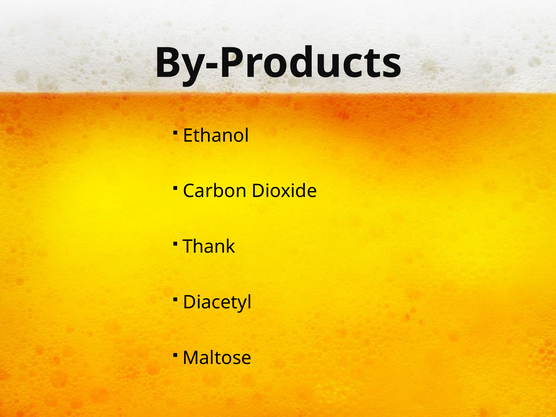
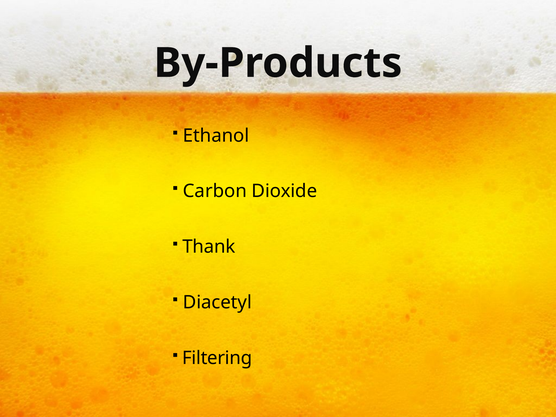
Maltose: Maltose -> Filtering
